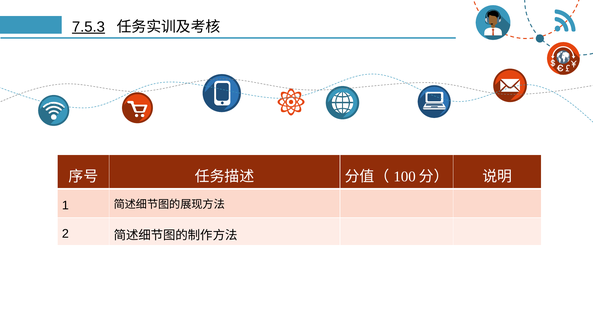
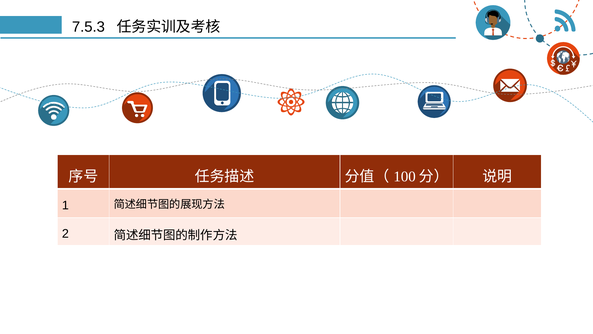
7.5.3 underline: present -> none
